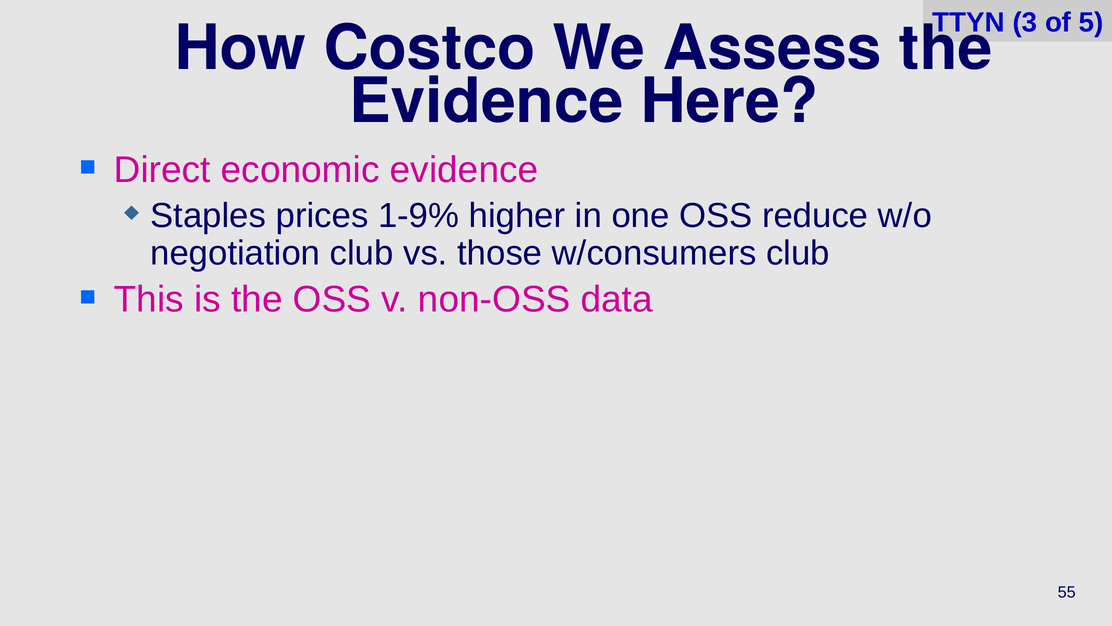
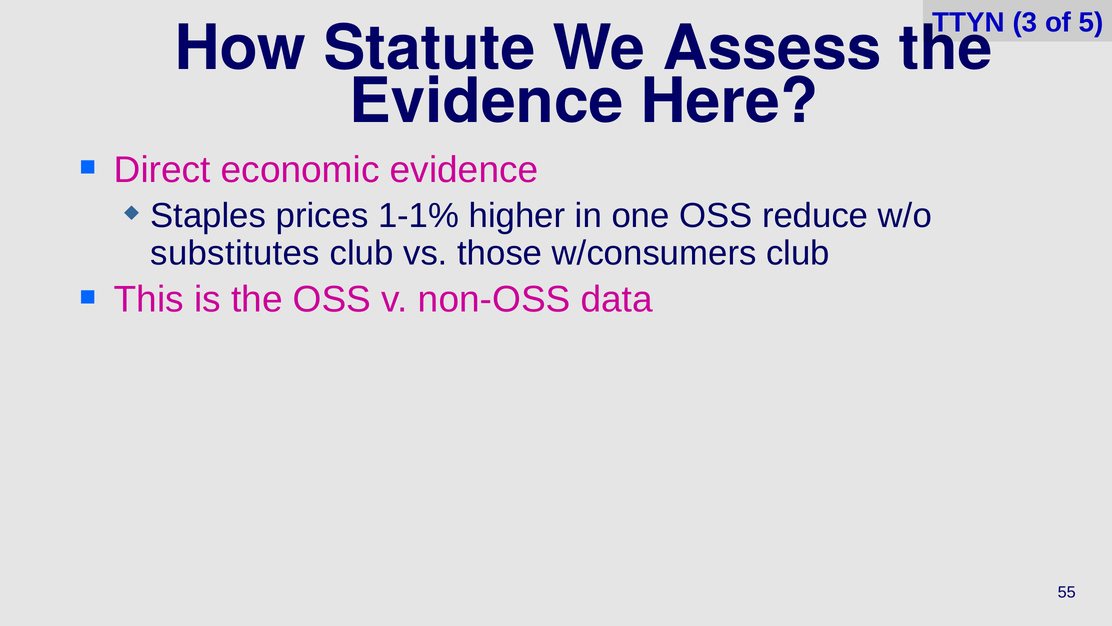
Costco: Costco -> Statute
1-9%: 1-9% -> 1-1%
negotiation: negotiation -> substitutes
